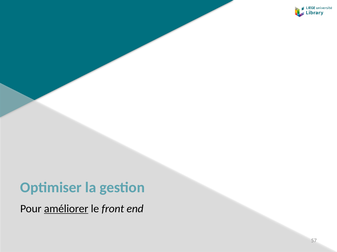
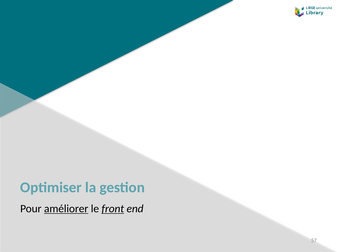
front underline: none -> present
